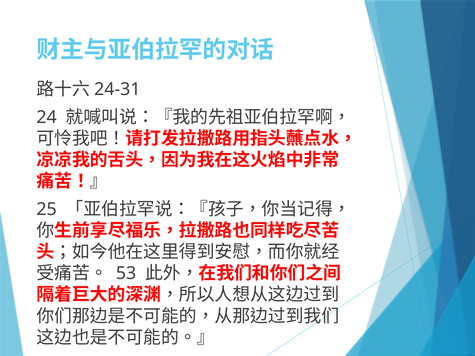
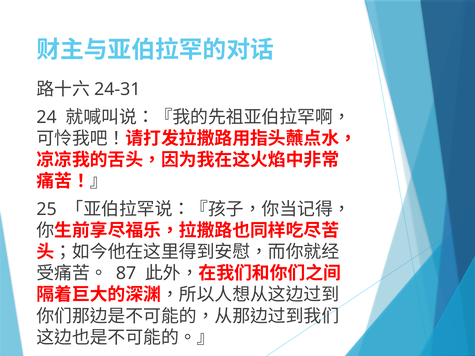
53: 53 -> 87
